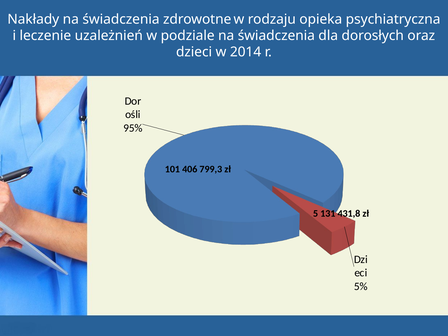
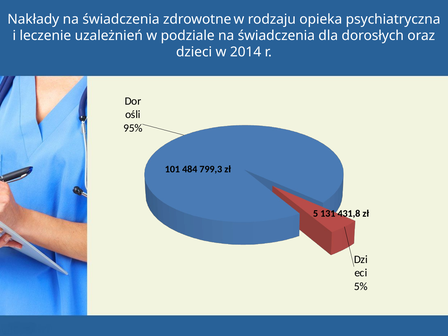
406: 406 -> 484
